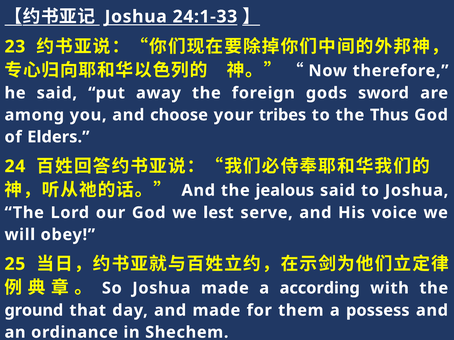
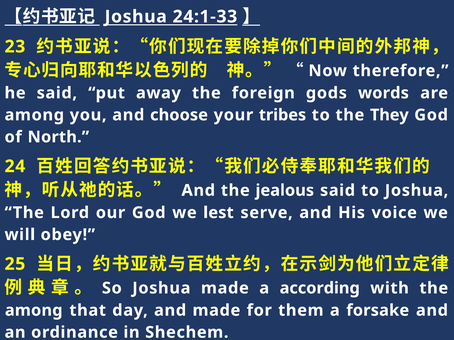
sword: sword -> words
Thus: Thus -> They
Elders: Elders -> North
ground at (34, 311): ground -> among
possess: possess -> forsake
